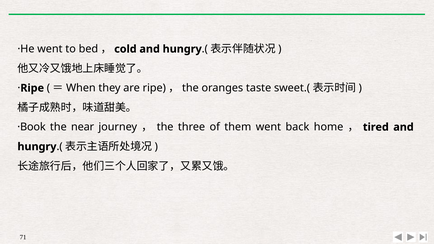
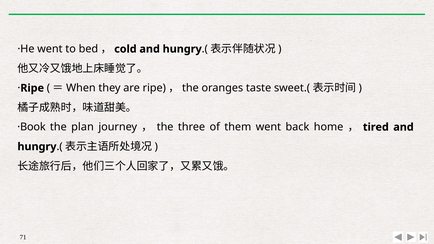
near: near -> plan
